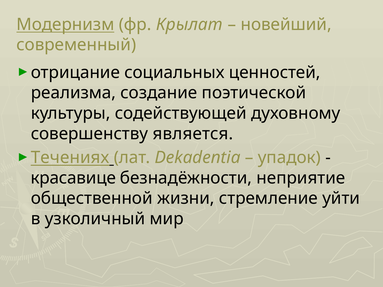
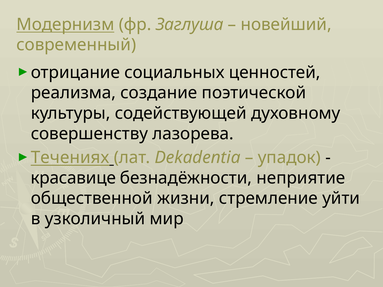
Крылат: Крылат -> Заглуша
является: является -> лазорева
